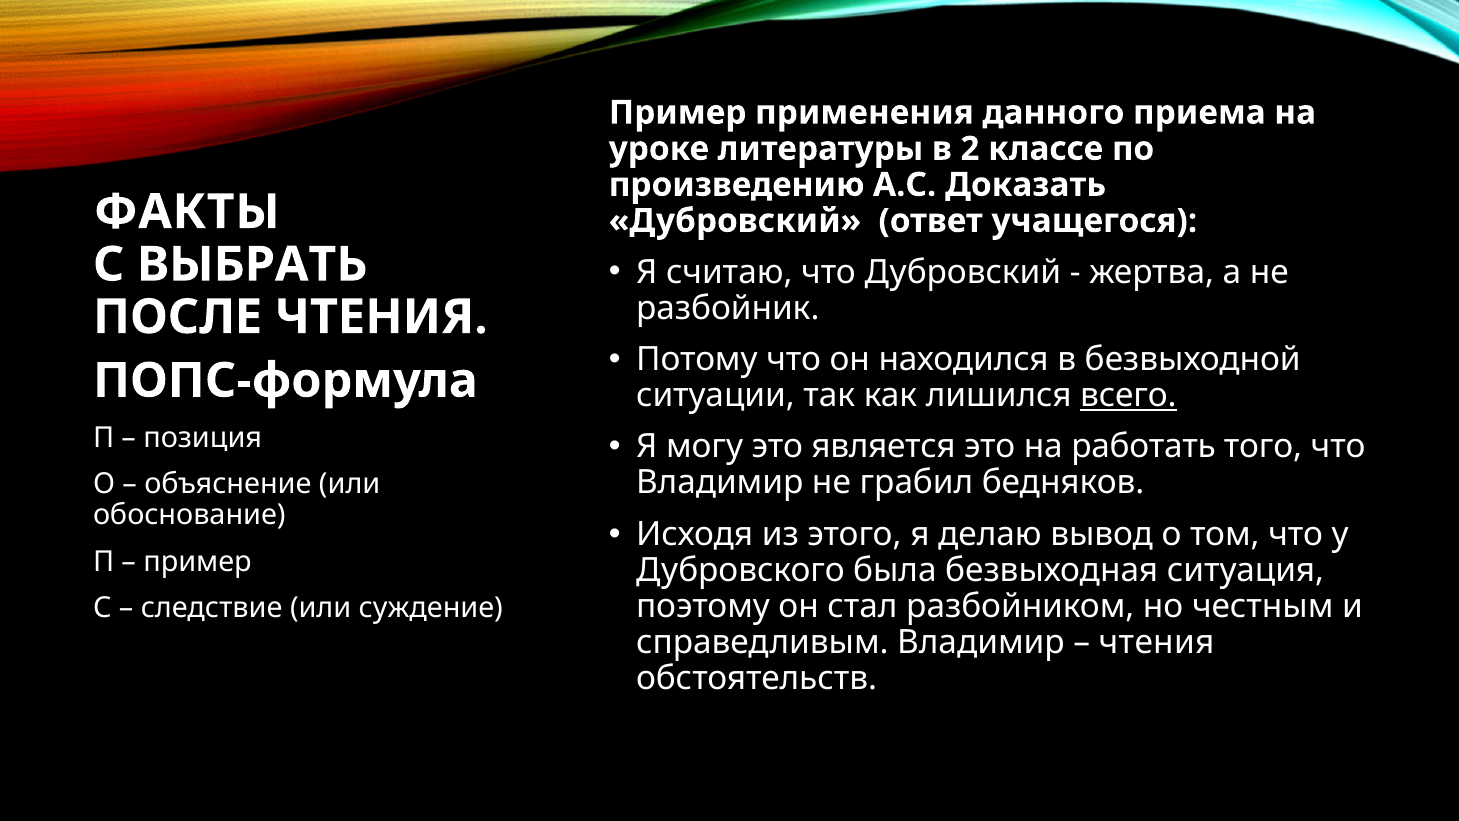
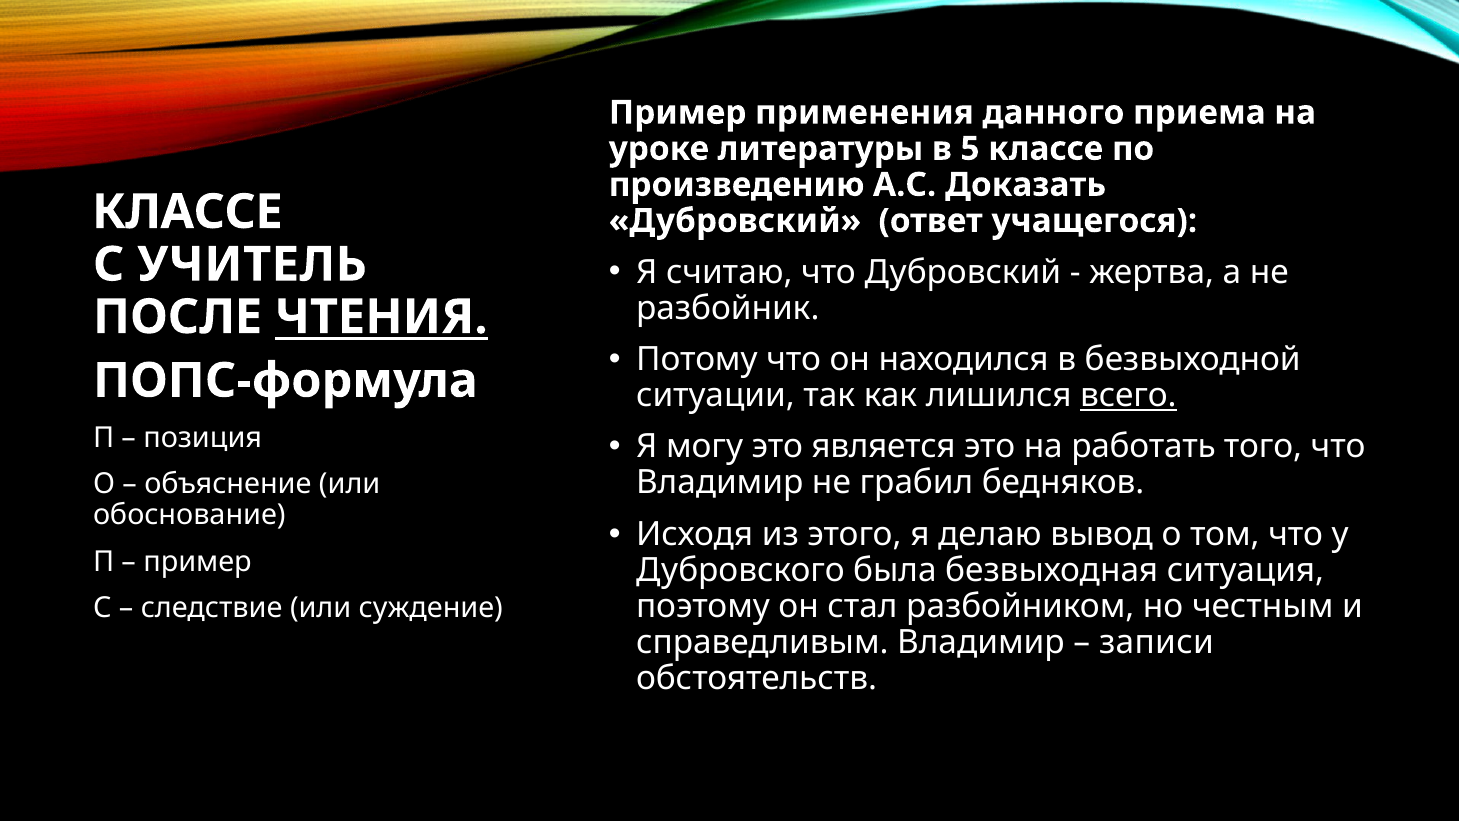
2: 2 -> 5
ФАКТЫ at (187, 212): ФАКТЫ -> КЛАССЕ
ВЫБРАТЬ: ВЫБРАТЬ -> УЧИТЕЛЬ
ЧТЕНИЯ at (381, 317) underline: none -> present
чтения at (1157, 642): чтения -> записи
